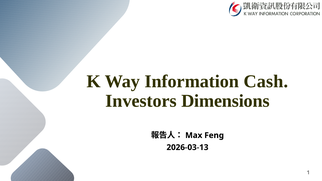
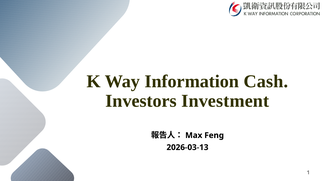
Dimensions: Dimensions -> Investment
